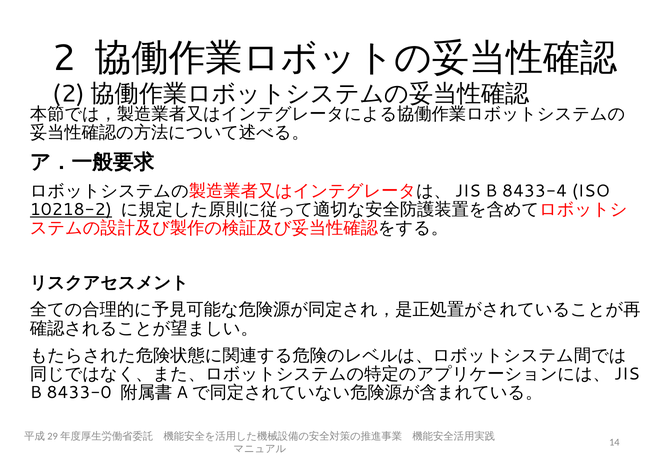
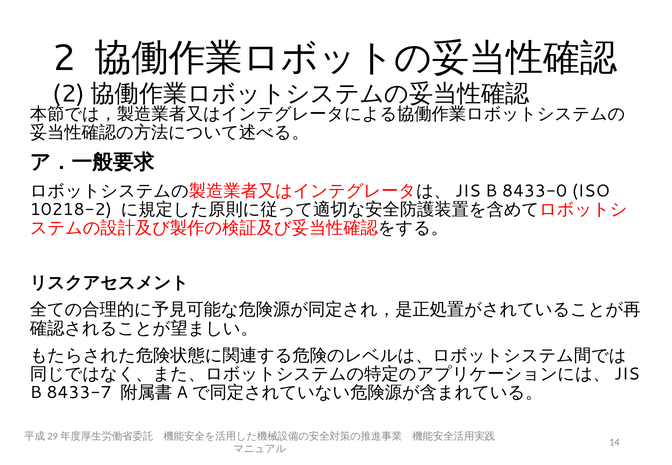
8433-4: 8433-4 -> 8433-0
10218-2 underline: present -> none
8433-0: 8433-0 -> 8433-7
